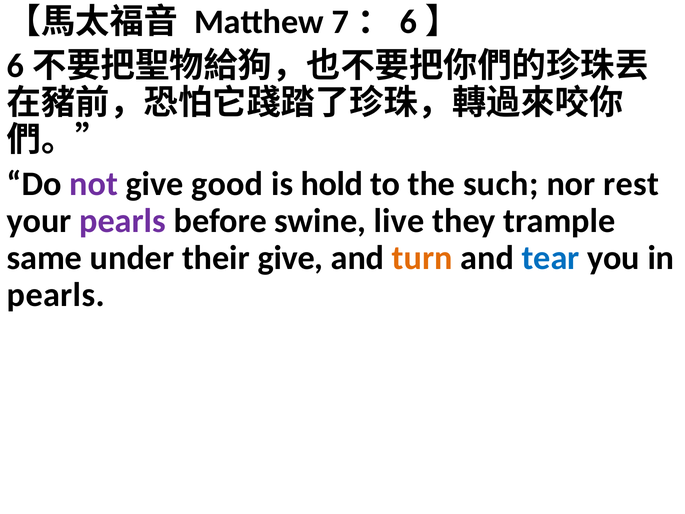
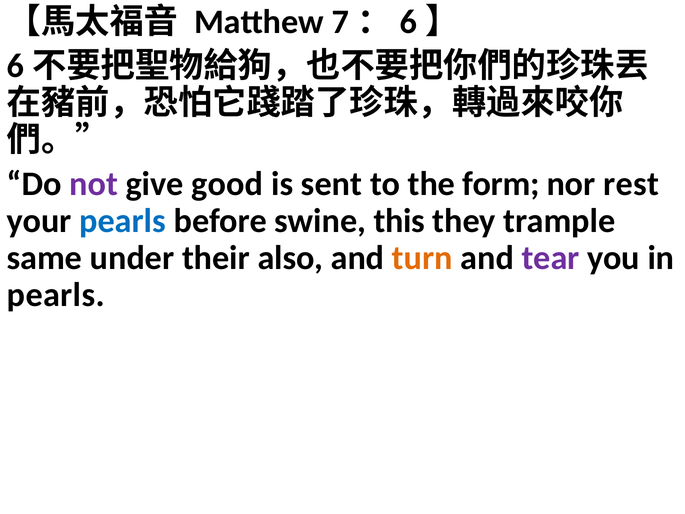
hold: hold -> sent
such: such -> form
pearls at (123, 221) colour: purple -> blue
live: live -> this
their give: give -> also
tear colour: blue -> purple
